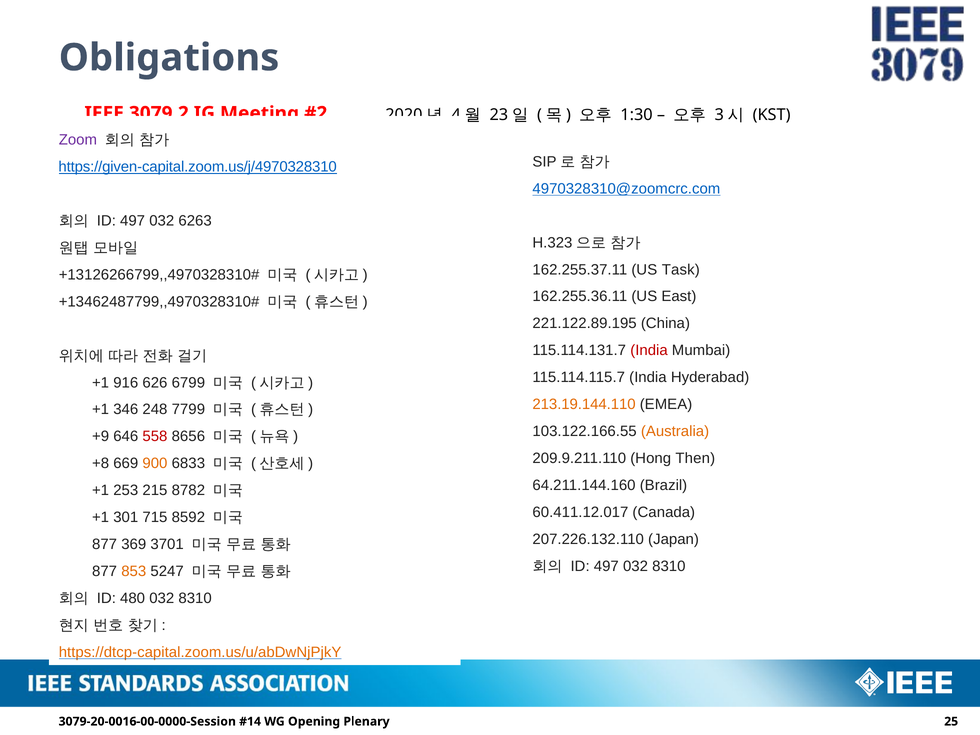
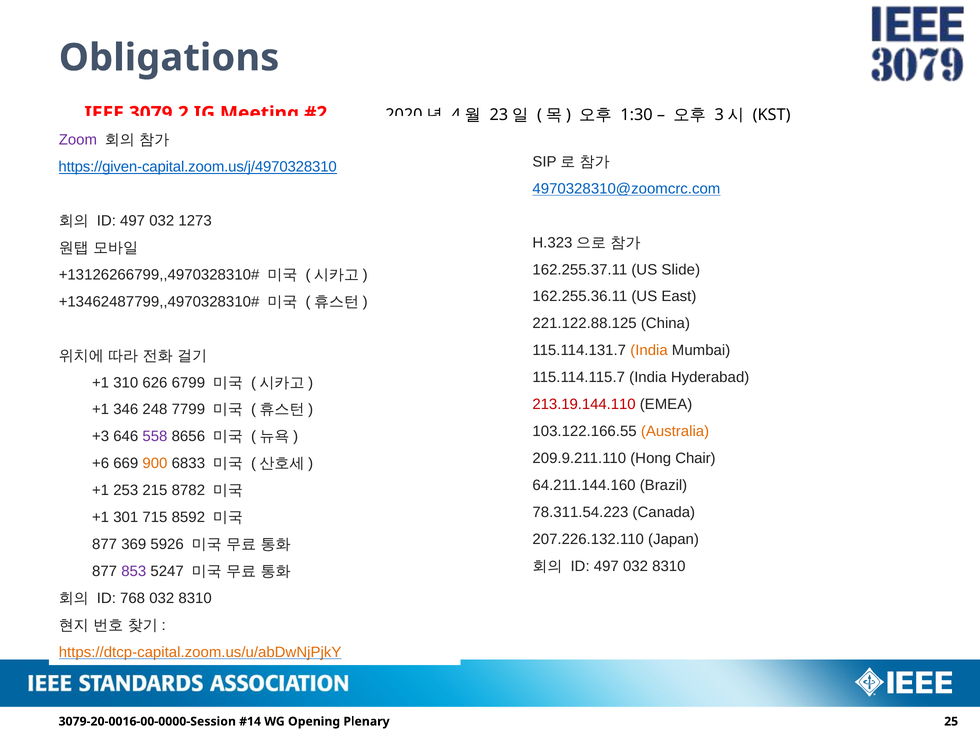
6263: 6263 -> 1273
Task: Task -> Slide
221.122.89.195: 221.122.89.195 -> 221.122.88.125
India at (649, 350) colour: red -> orange
916: 916 -> 310
213.19.144.110 colour: orange -> red
+9: +9 -> +3
558 colour: red -> purple
Then: Then -> Chair
+8: +8 -> +6
60.411.12.017: 60.411.12.017 -> 78.311.54.223
3701: 3701 -> 5926
853 colour: orange -> purple
480: 480 -> 768
